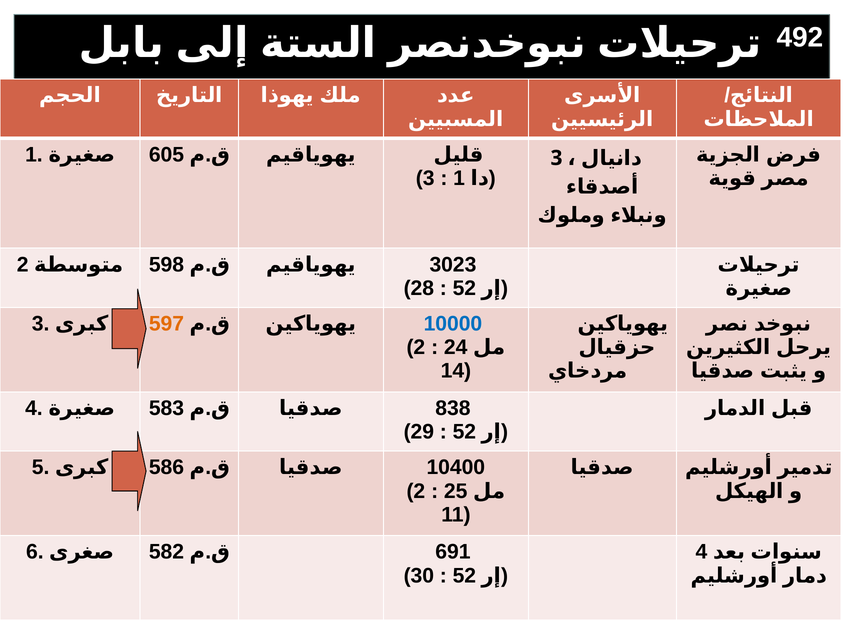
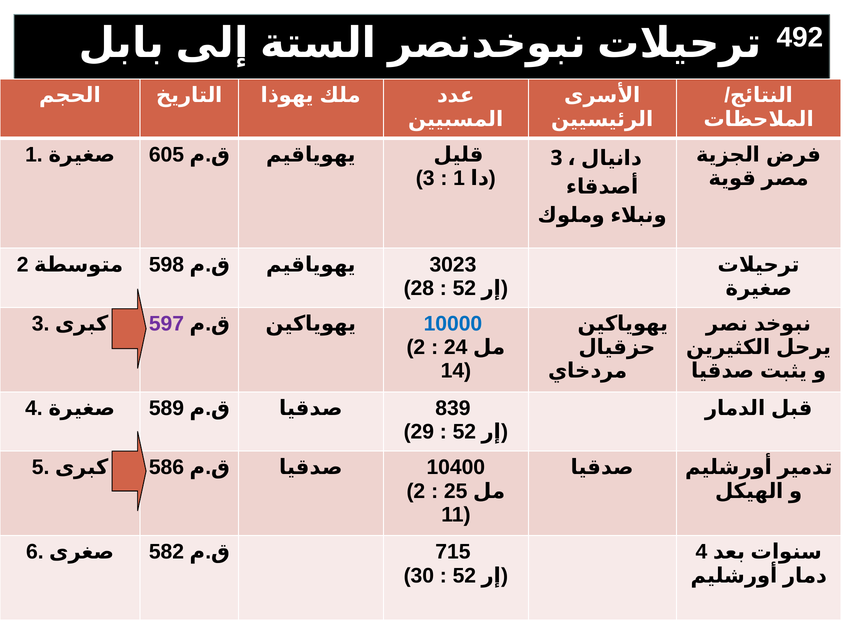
597 colour: orange -> purple
583: 583 -> 589
838: 838 -> 839
691: 691 -> 715
